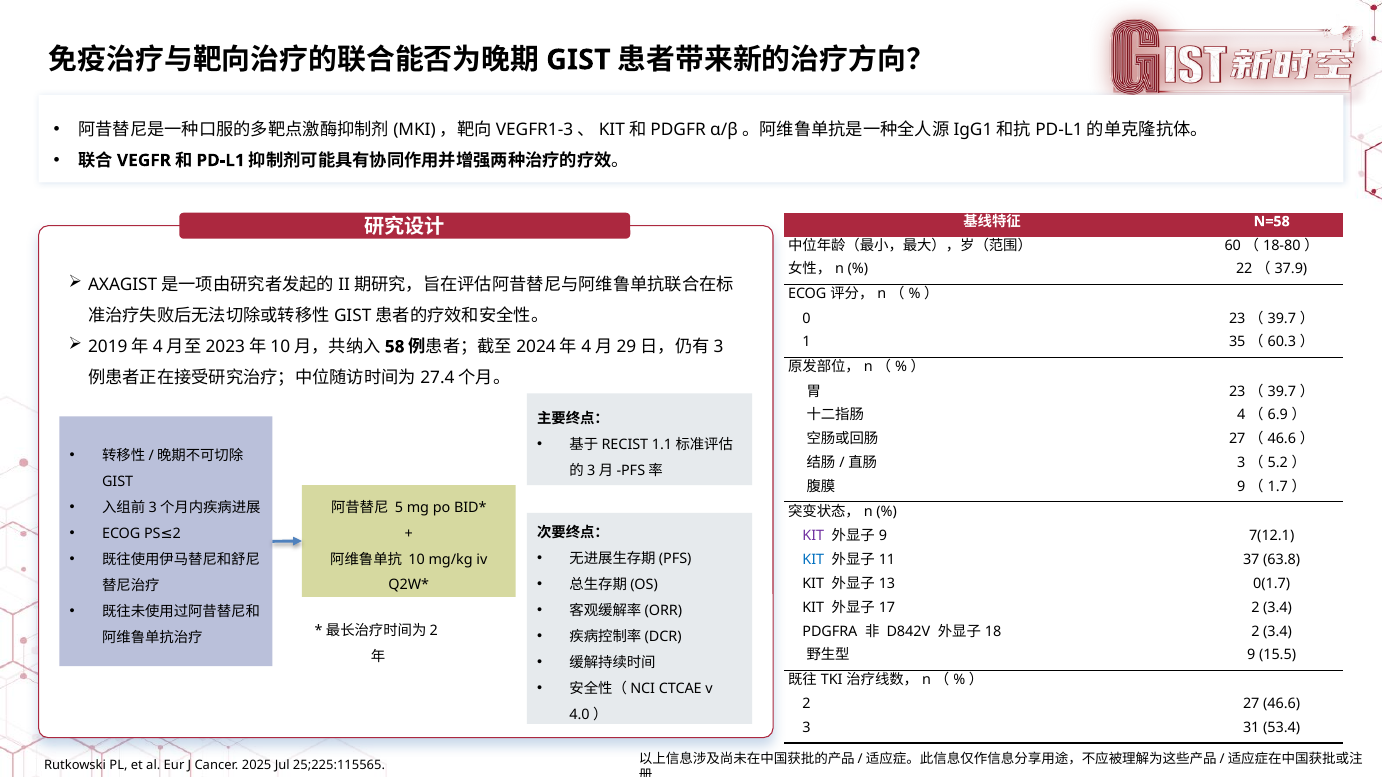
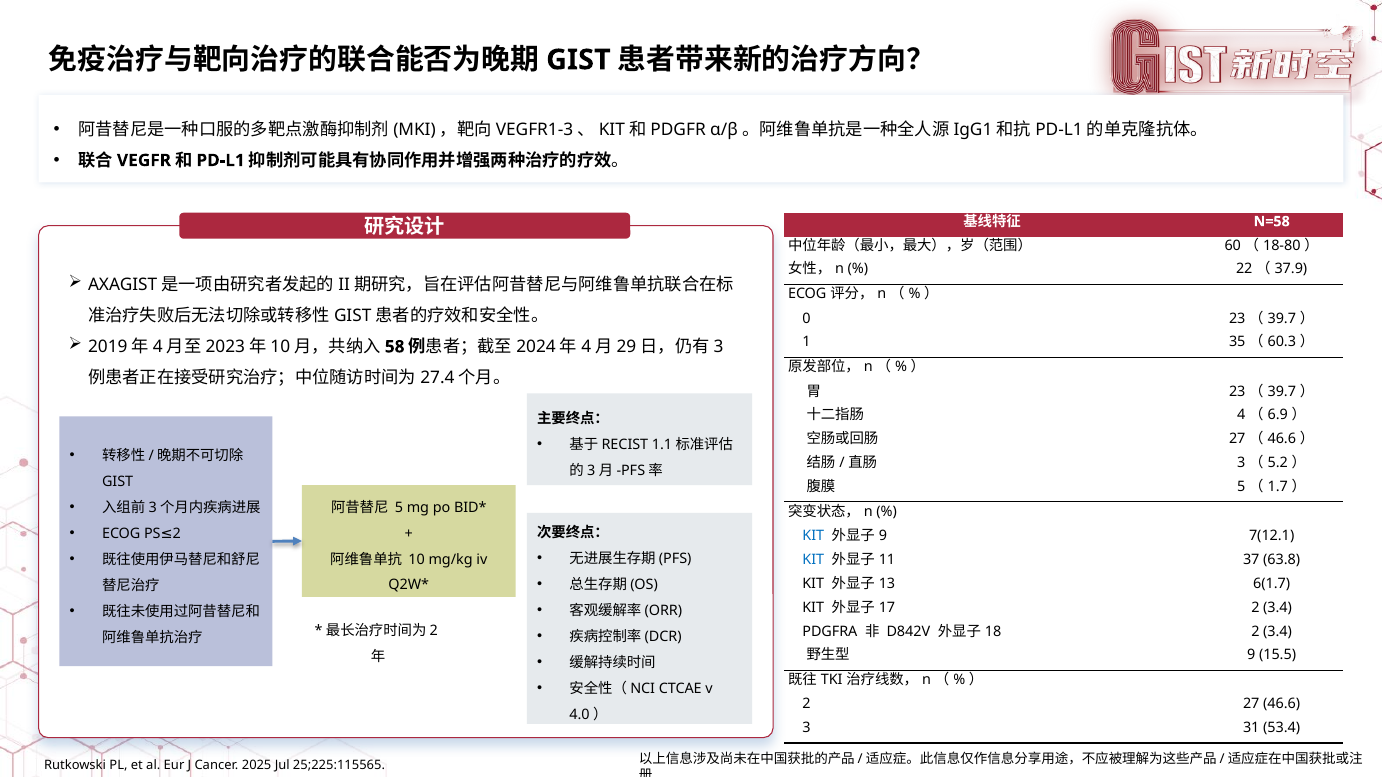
9 at (1241, 487): 9 -> 5
KIT at (813, 536) colour: purple -> blue
0(1.7: 0(1.7 -> 6(1.7
